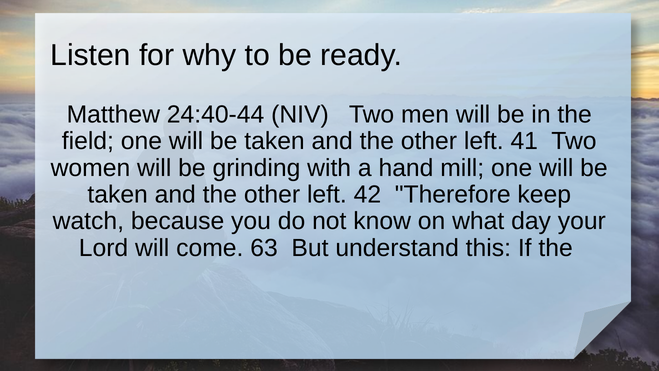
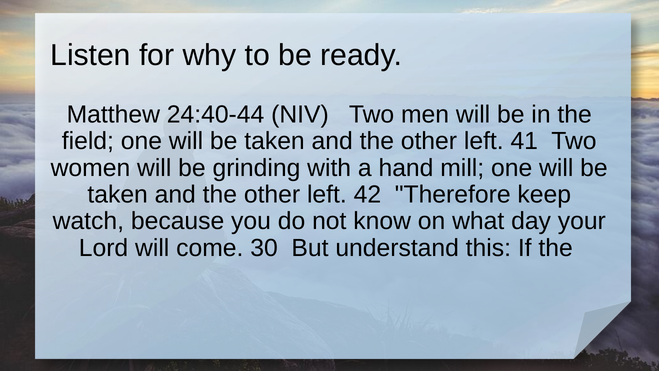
63: 63 -> 30
